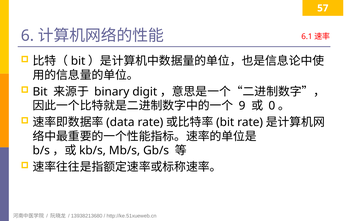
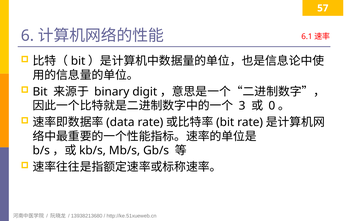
9: 9 -> 3
